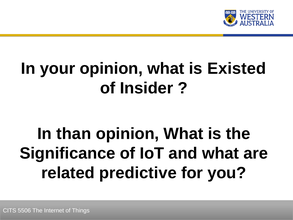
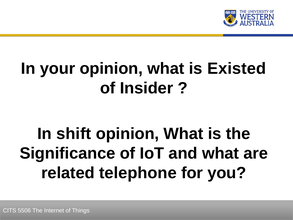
than: than -> shift
predictive: predictive -> telephone
